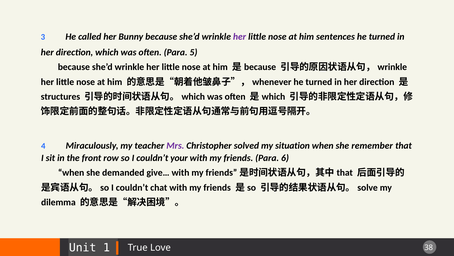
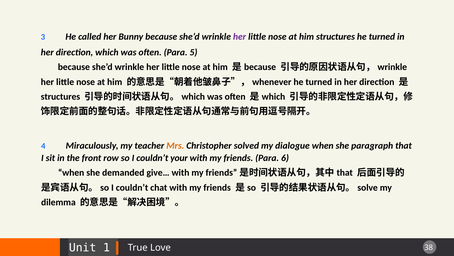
him sentences: sentences -> structures
Mrs colour: purple -> orange
situation: situation -> dialogue
remember: remember -> paragraph
